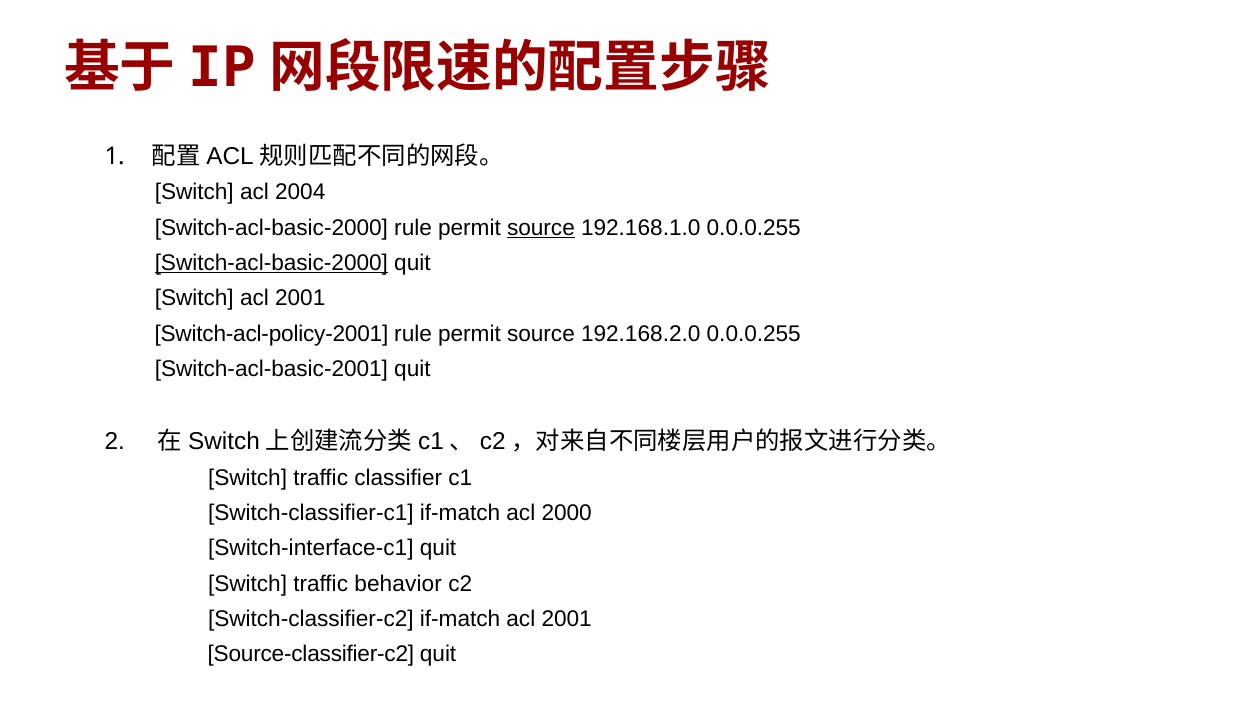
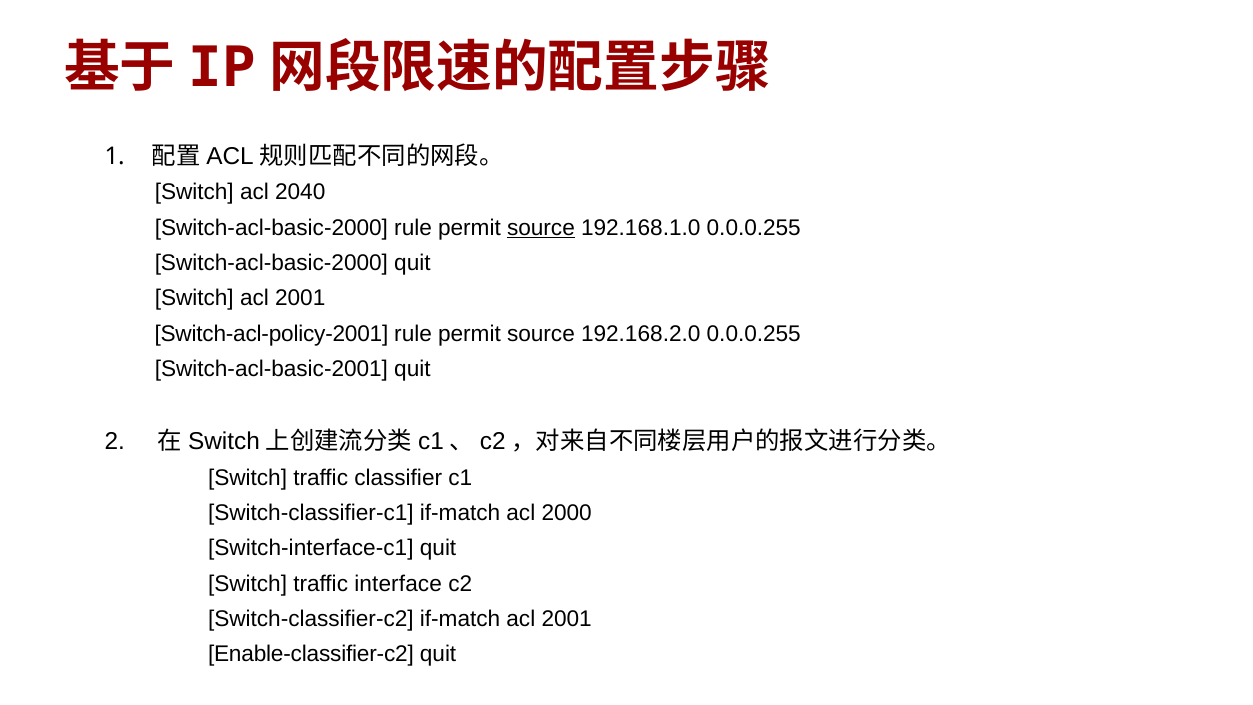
2004: 2004 -> 2040
Switch-acl-basic-2000 at (271, 263) underline: present -> none
behavior: behavior -> interface
Source-classifier-c2: Source-classifier-c2 -> Enable-classifier-c2
